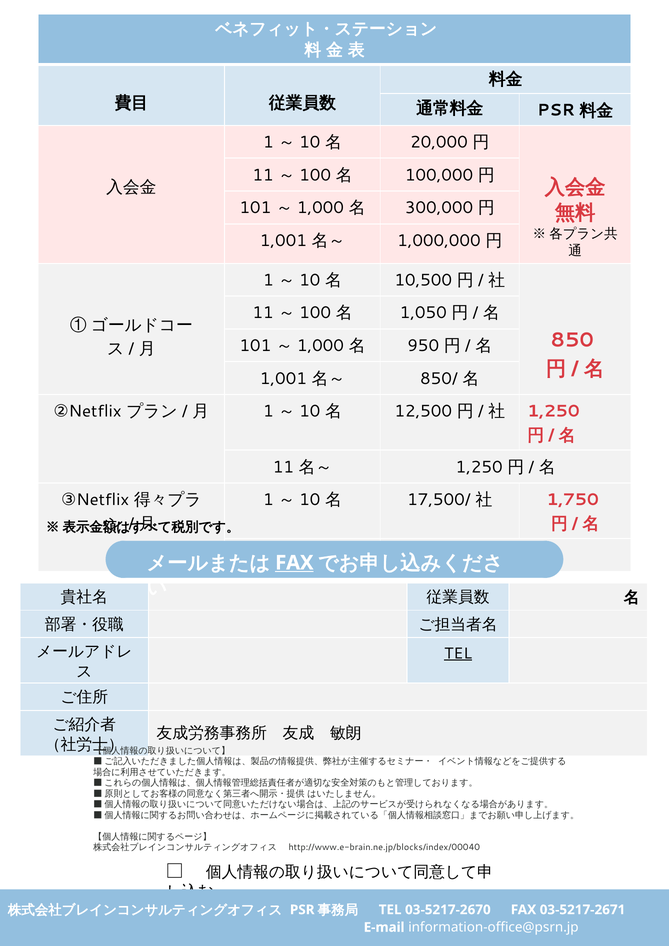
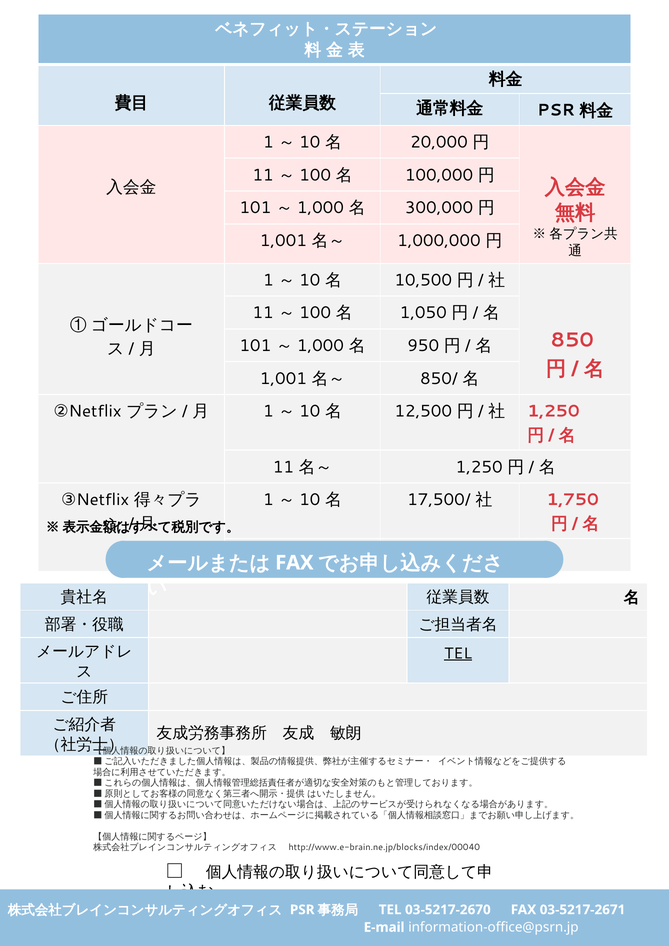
FAX at (294, 563) underline: present -> none
